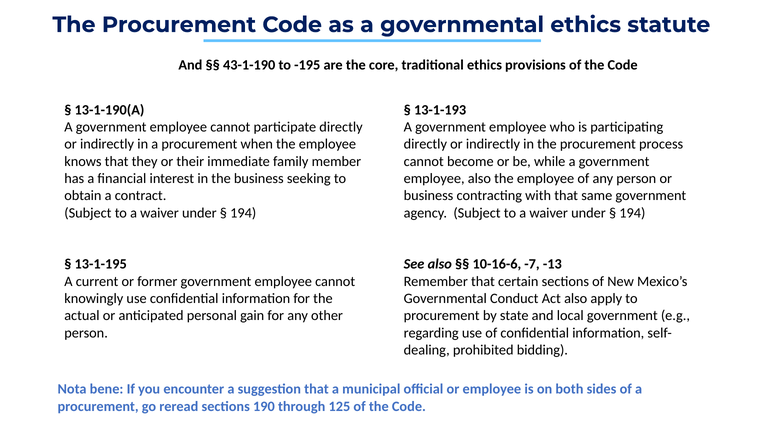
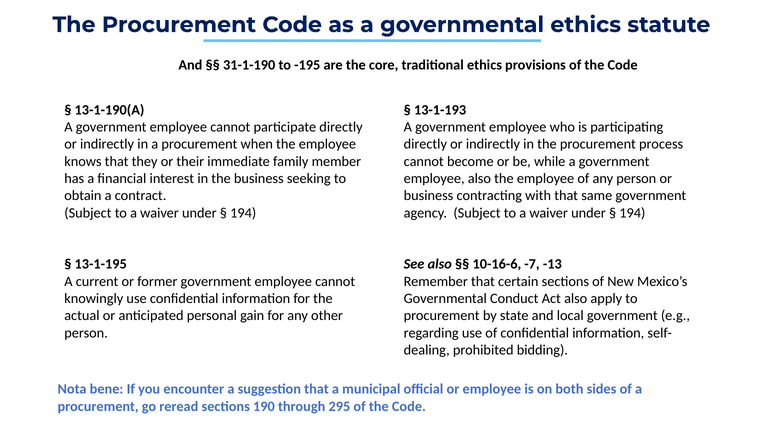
43-1-190: 43-1-190 -> 31-1-190
125: 125 -> 295
